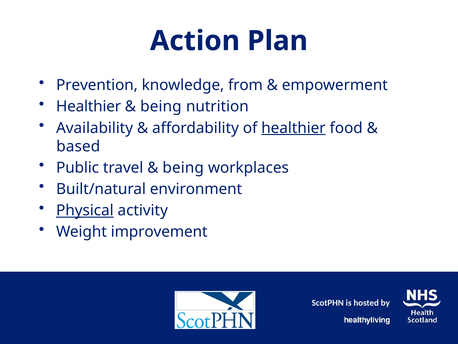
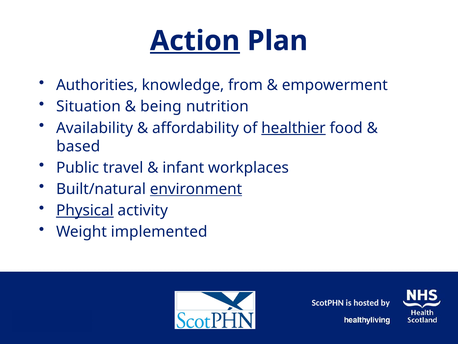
Action underline: none -> present
Prevention: Prevention -> Authorities
Healthier at (89, 106): Healthier -> Situation
being at (183, 167): being -> infant
environment underline: none -> present
improvement: improvement -> implemented
